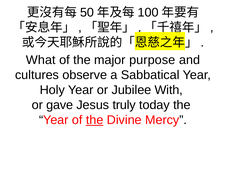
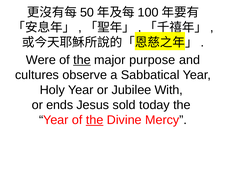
What: What -> Were
the at (82, 60) underline: none -> present
gave: gave -> ends
truly: truly -> sold
